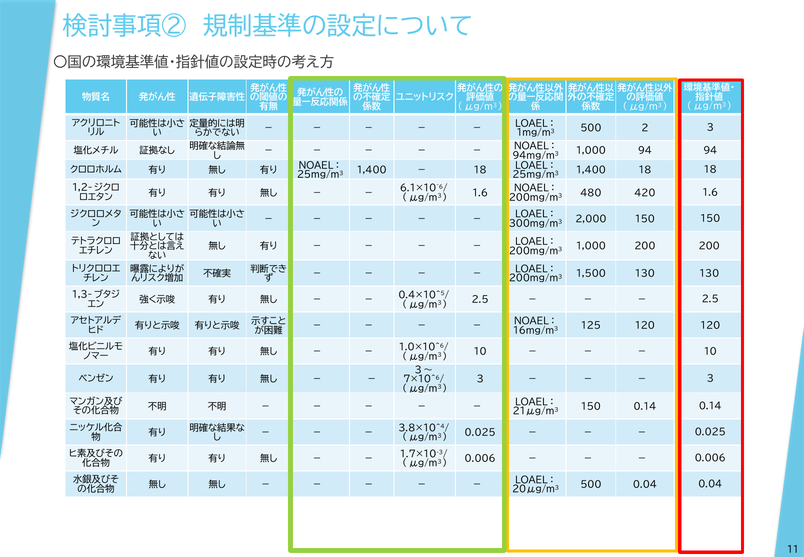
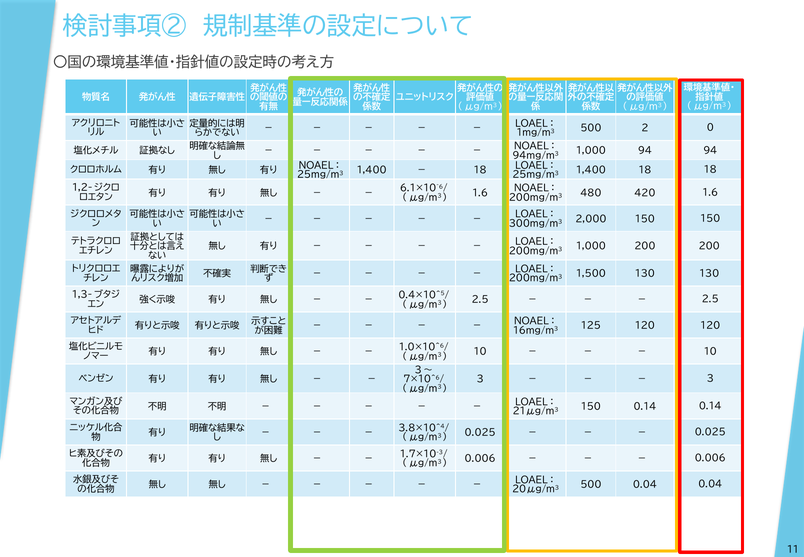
2 3: 3 -> 0
